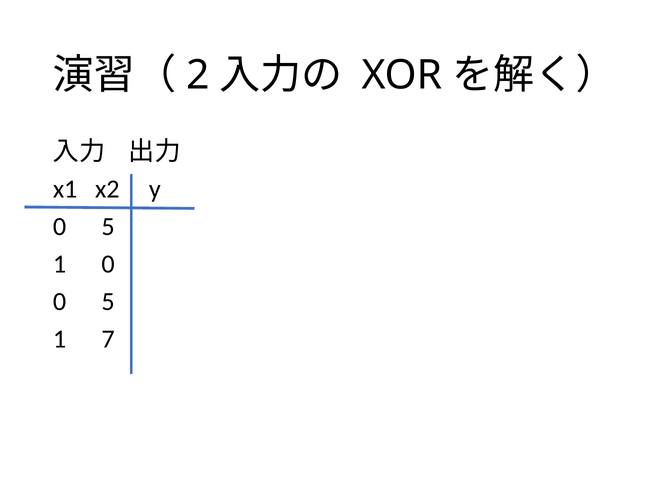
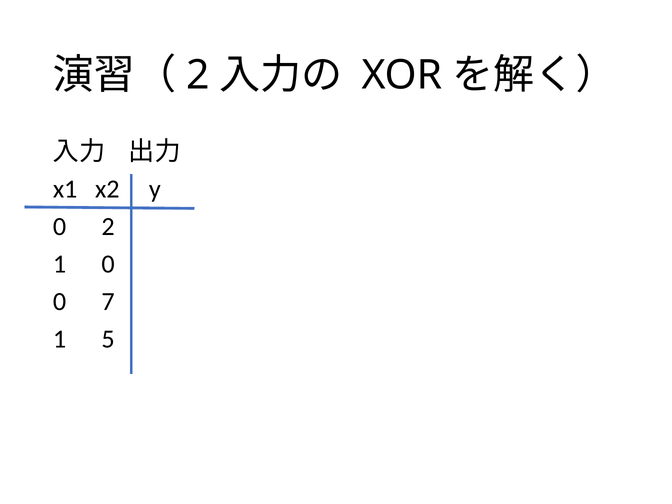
5 at (108, 227): 5 -> 2
5 at (108, 302): 5 -> 7
7: 7 -> 5
